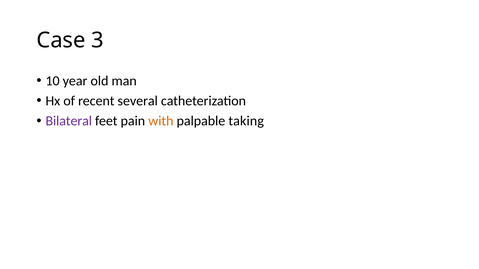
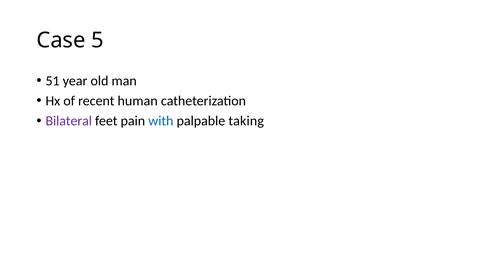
3: 3 -> 5
10: 10 -> 51
several: several -> human
with colour: orange -> blue
